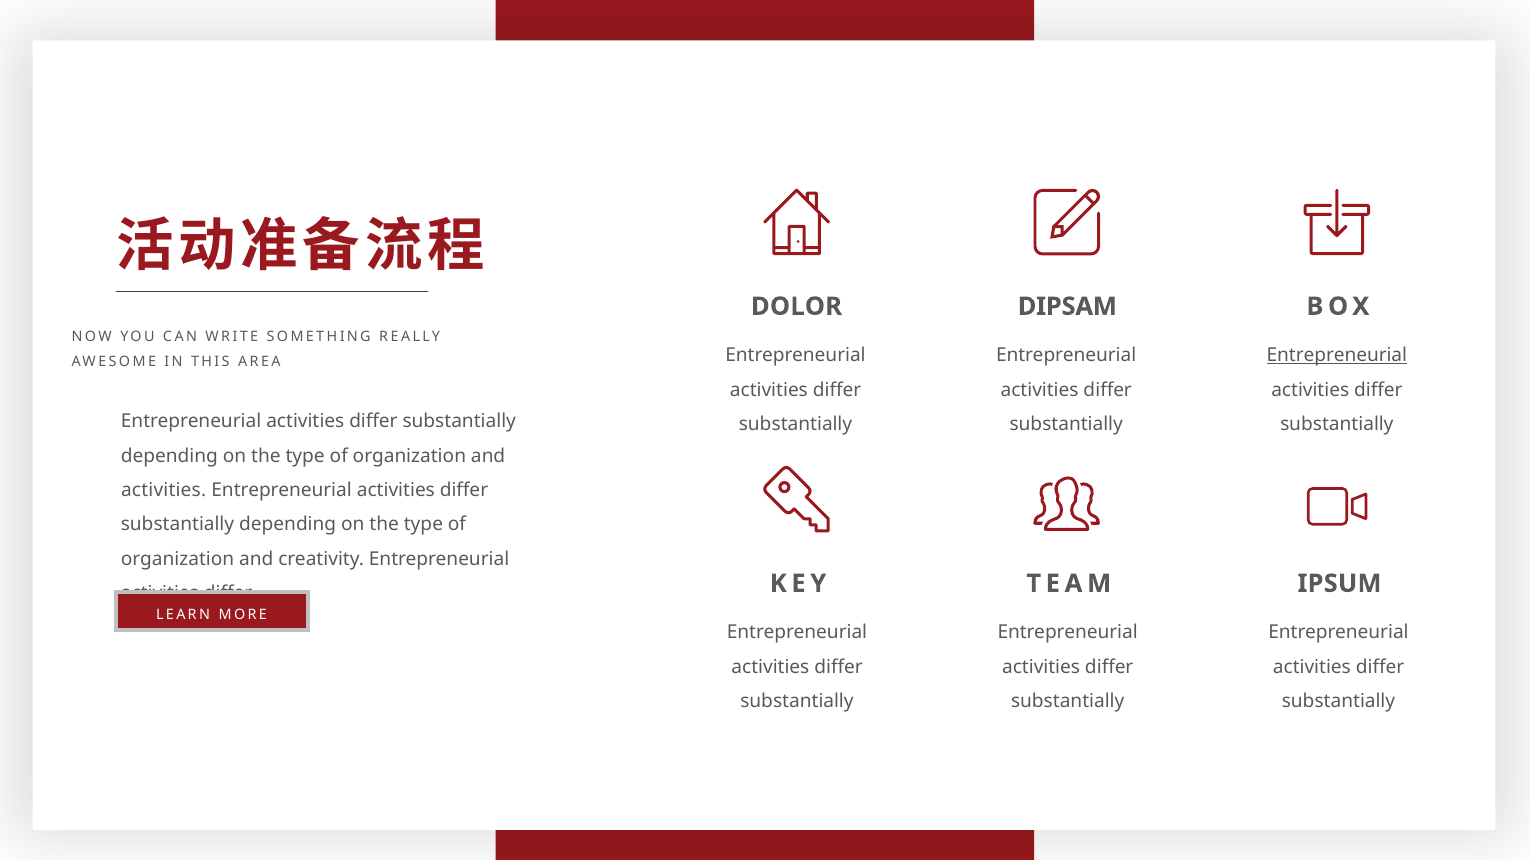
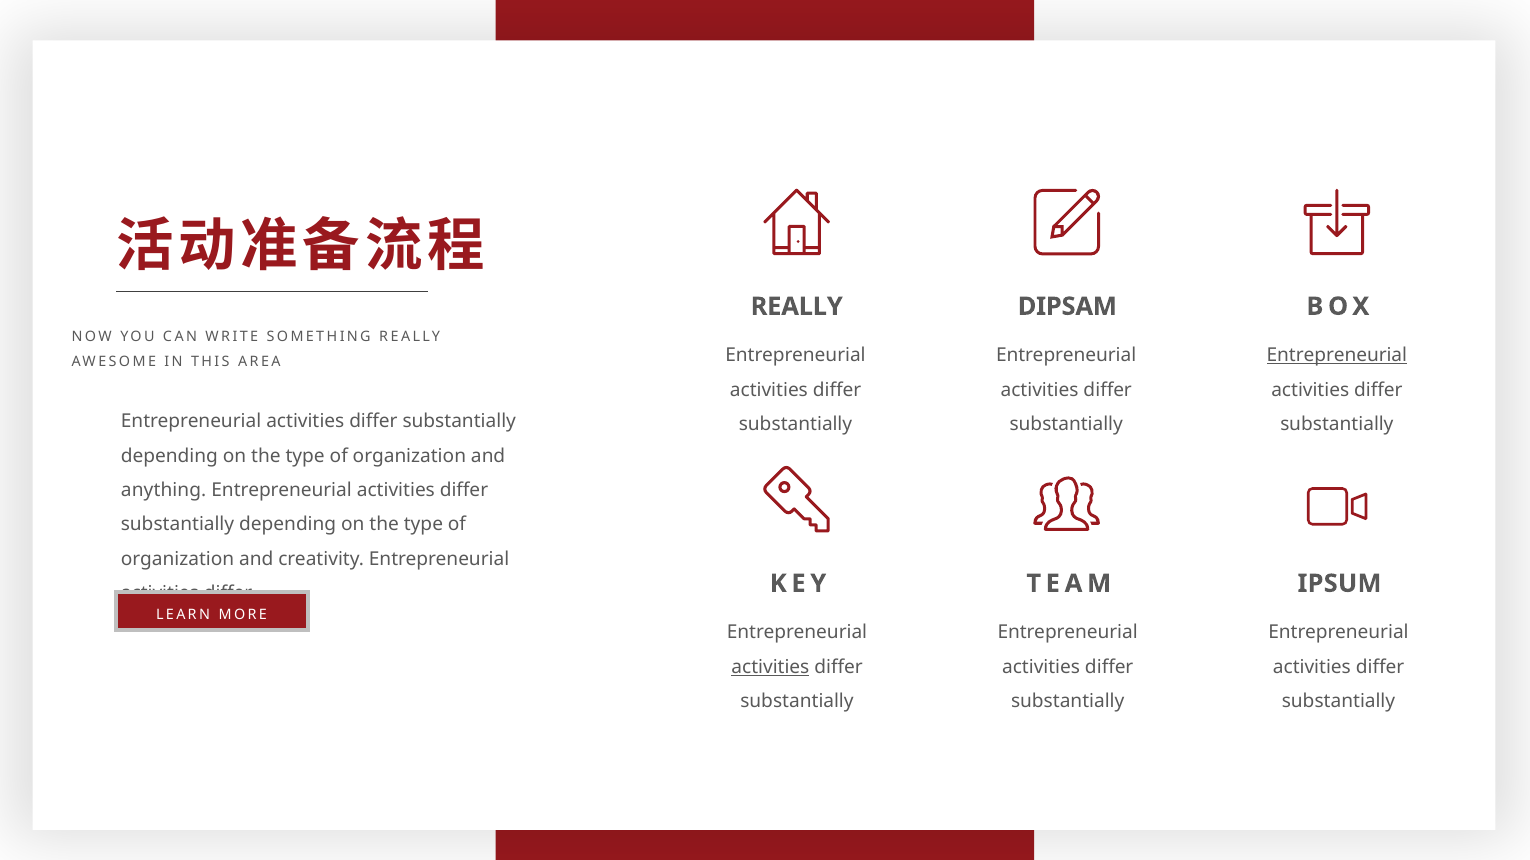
DOLOR at (797, 307): DOLOR -> REALLY
activities at (164, 491): activities -> anything
activities at (770, 668) underline: none -> present
